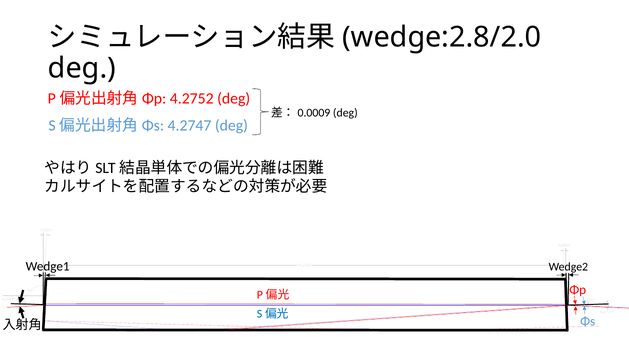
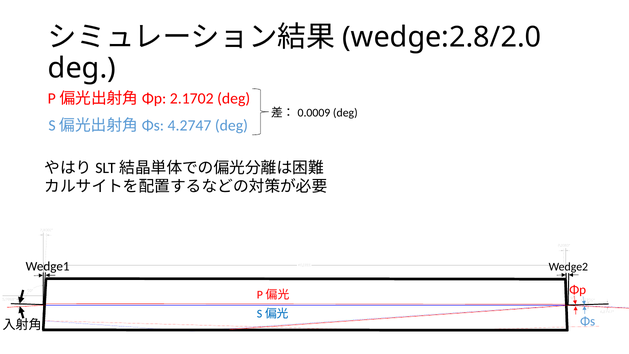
4.2752: 4.2752 -> 2.1702
